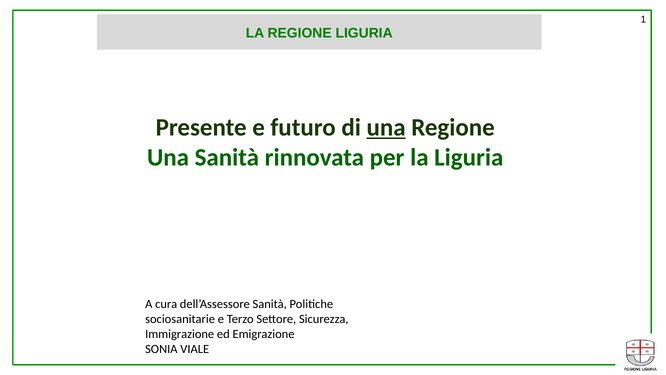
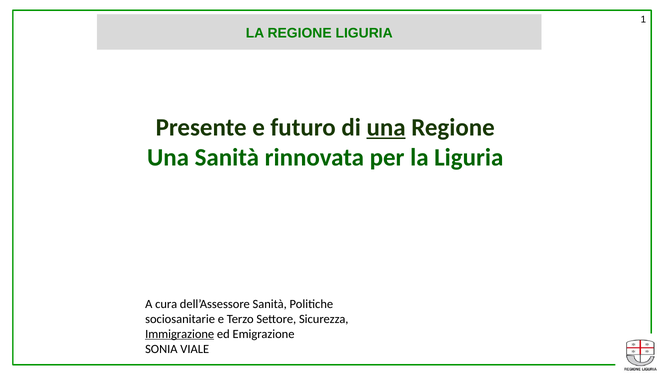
Immigrazione underline: none -> present
